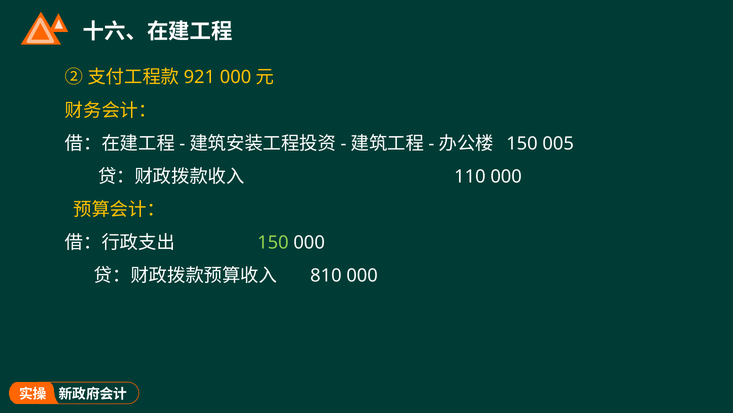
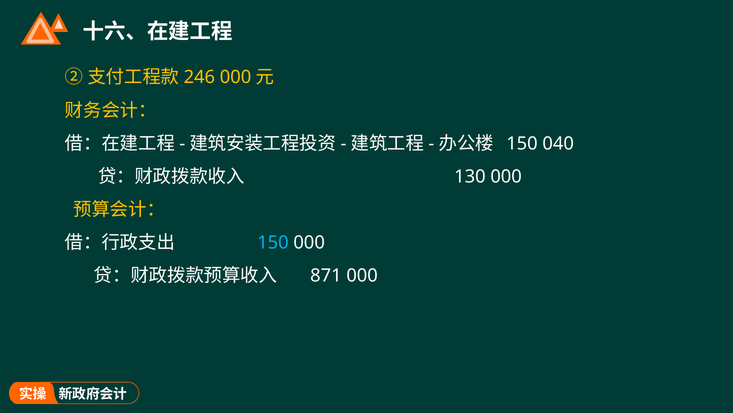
921: 921 -> 246
005: 005 -> 040
110: 110 -> 130
150 at (273, 242) colour: light green -> light blue
810: 810 -> 871
